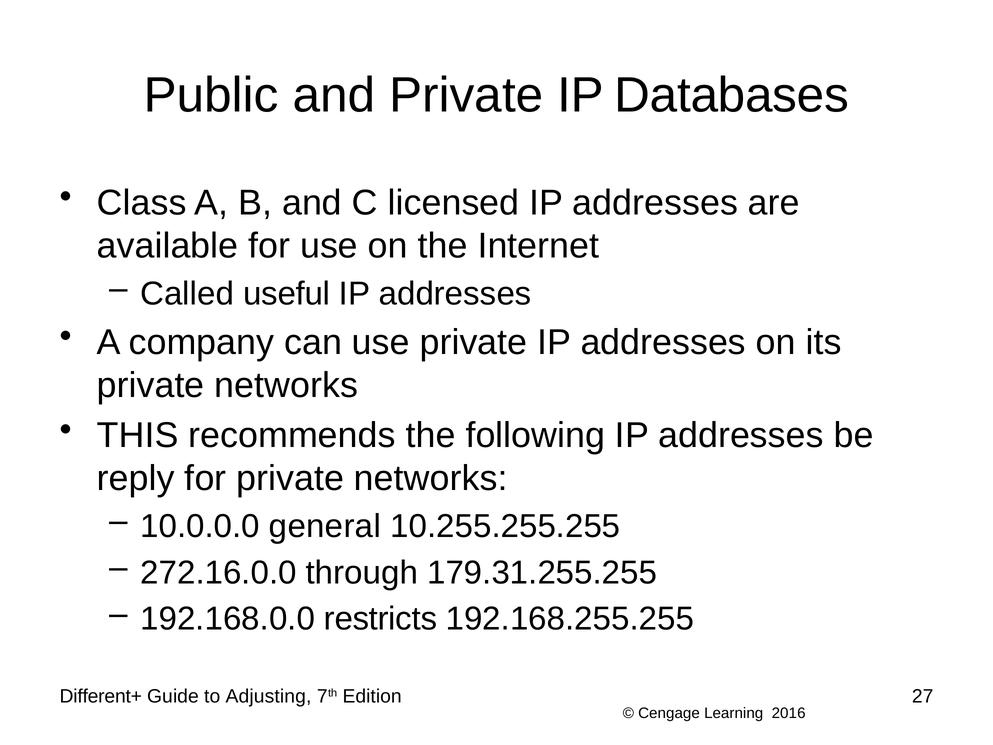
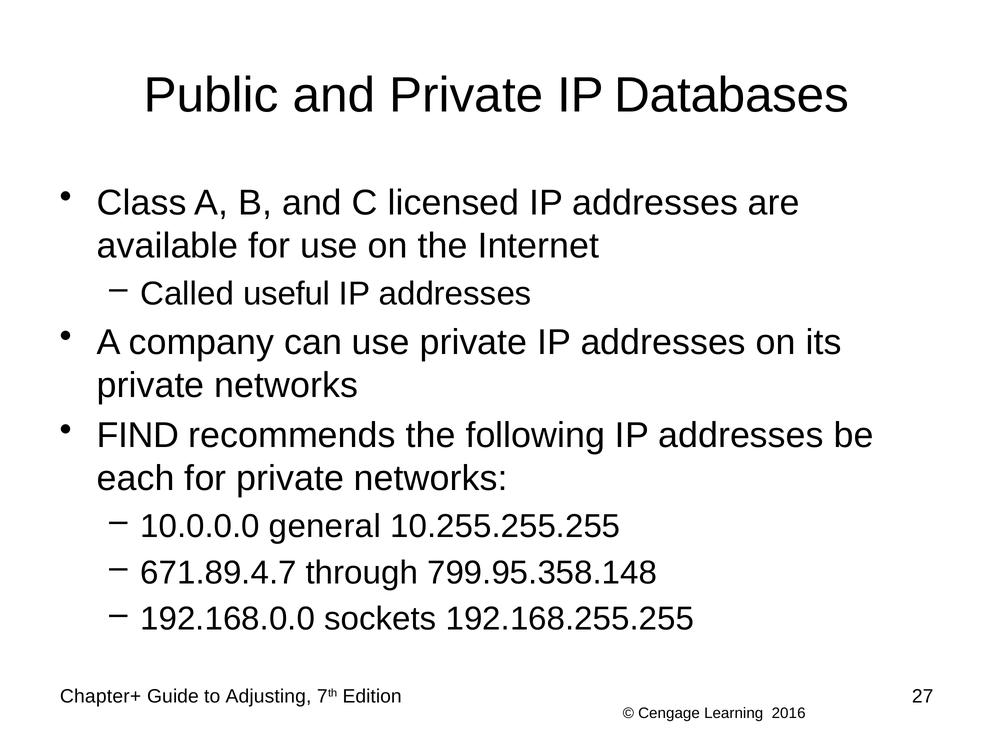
THIS: THIS -> FIND
reply: reply -> each
272.16.0.0: 272.16.0.0 -> 671.89.4.7
179.31.255.255: 179.31.255.255 -> 799.95.358.148
restricts: restricts -> sockets
Different+: Different+ -> Chapter+
